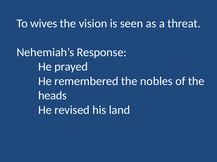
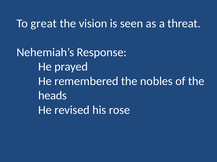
wives: wives -> great
land: land -> rose
